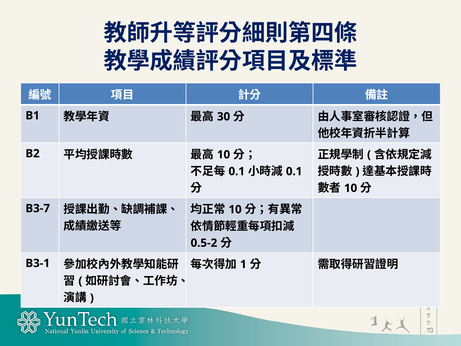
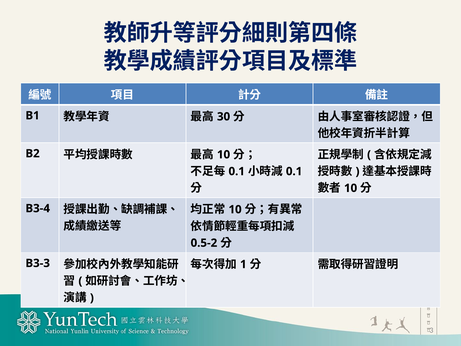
B3-7: B3-7 -> B3-4
B3-1: B3-1 -> B3-3
